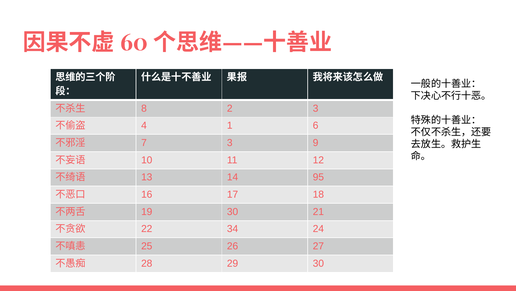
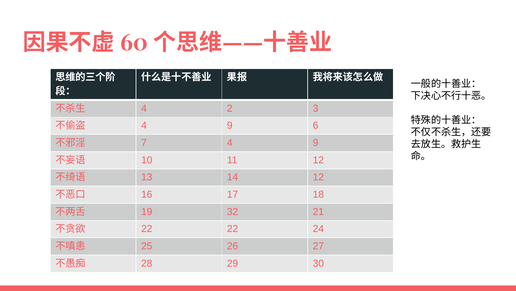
8 at (144, 108): 8 -> 4
1 at (230, 125): 1 -> 9
7 3: 3 -> 4
14 95: 95 -> 12
19 30: 30 -> 32
22 34: 34 -> 22
